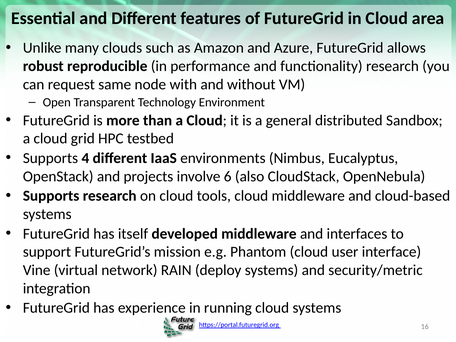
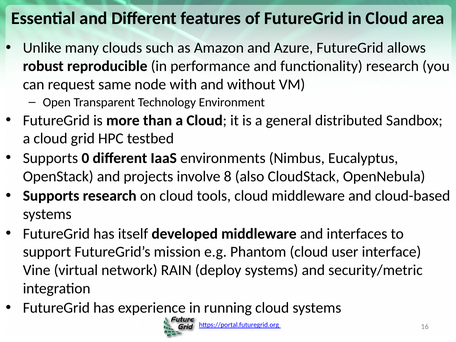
4: 4 -> 0
6: 6 -> 8
